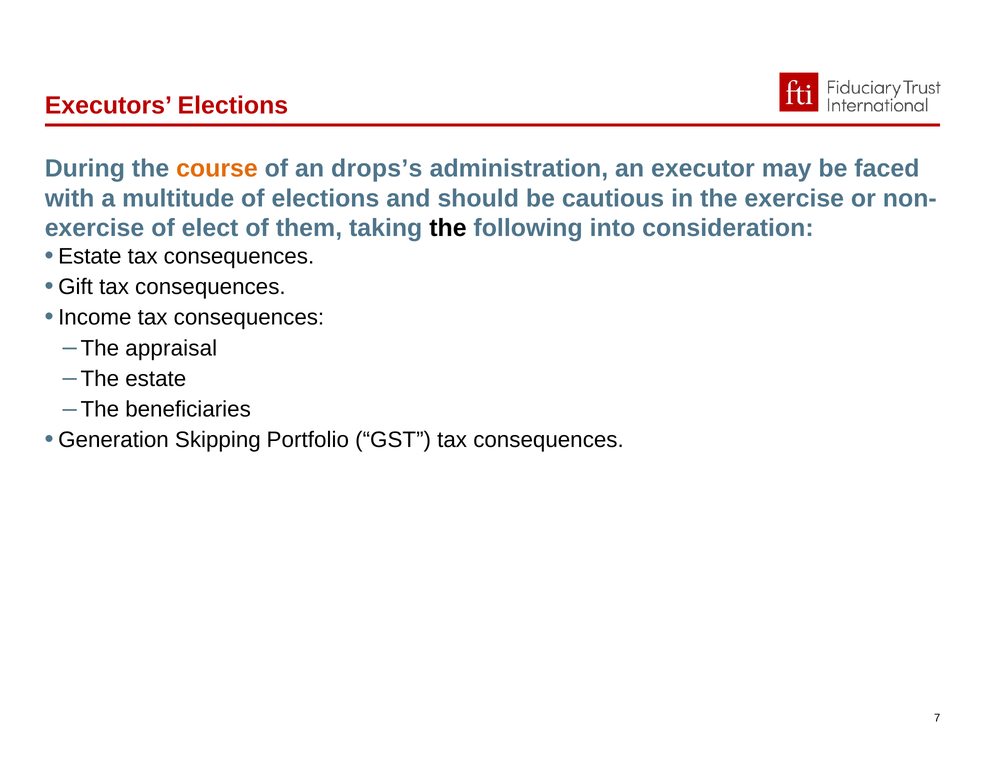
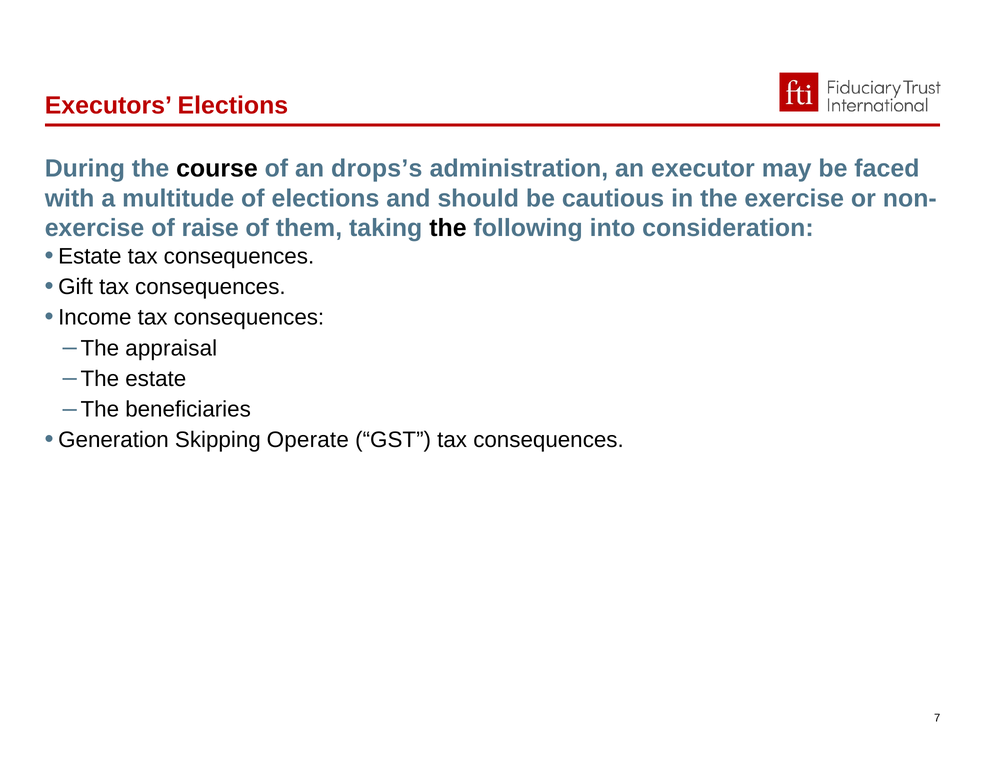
course colour: orange -> black
elect: elect -> raise
Portfolio: Portfolio -> Operate
